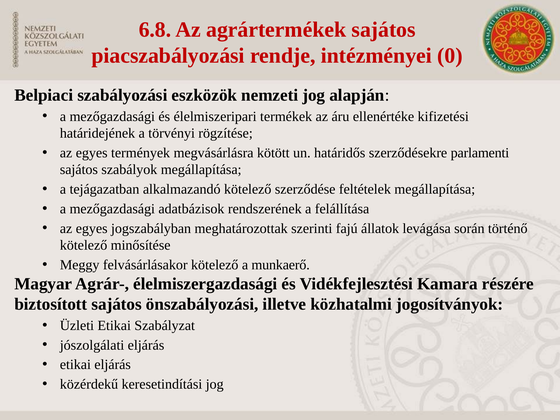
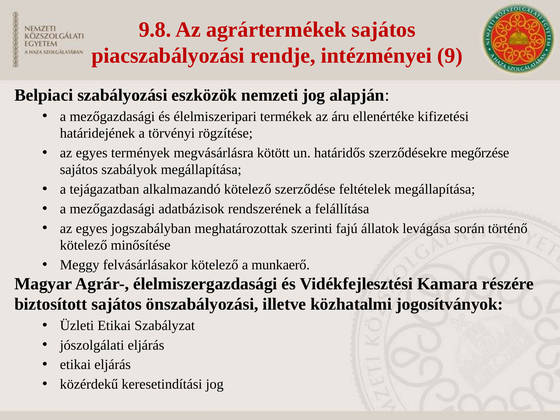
6.8: 6.8 -> 9.8
0: 0 -> 9
parlamenti: parlamenti -> megőrzése
